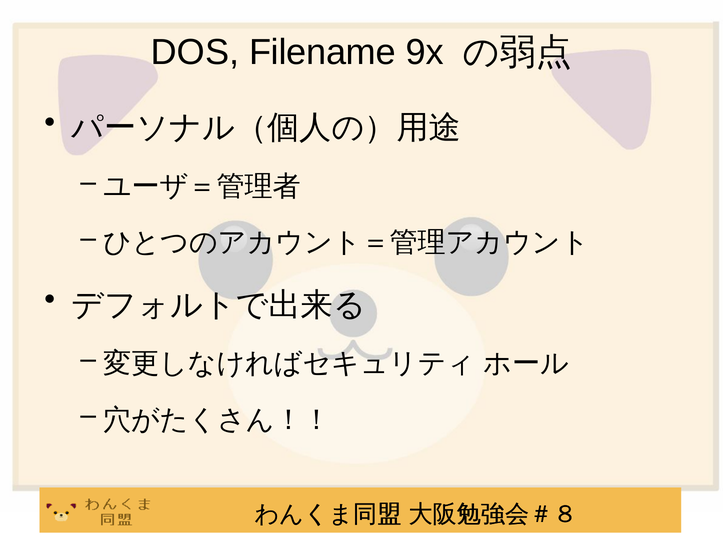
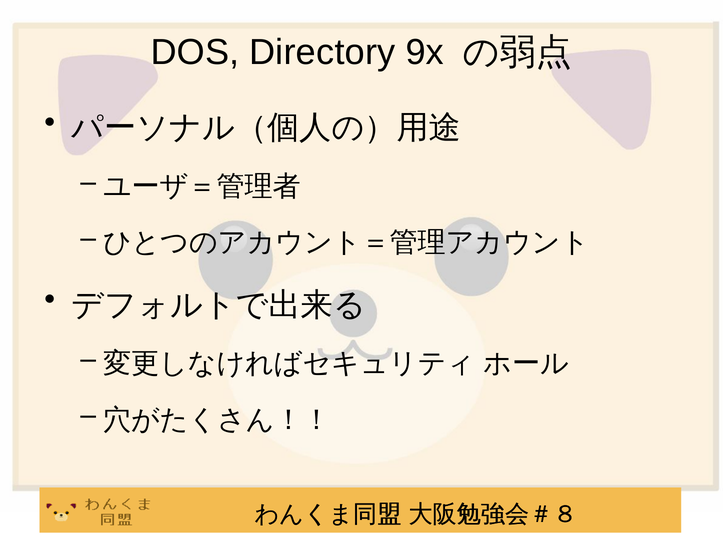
Filename: Filename -> Directory
